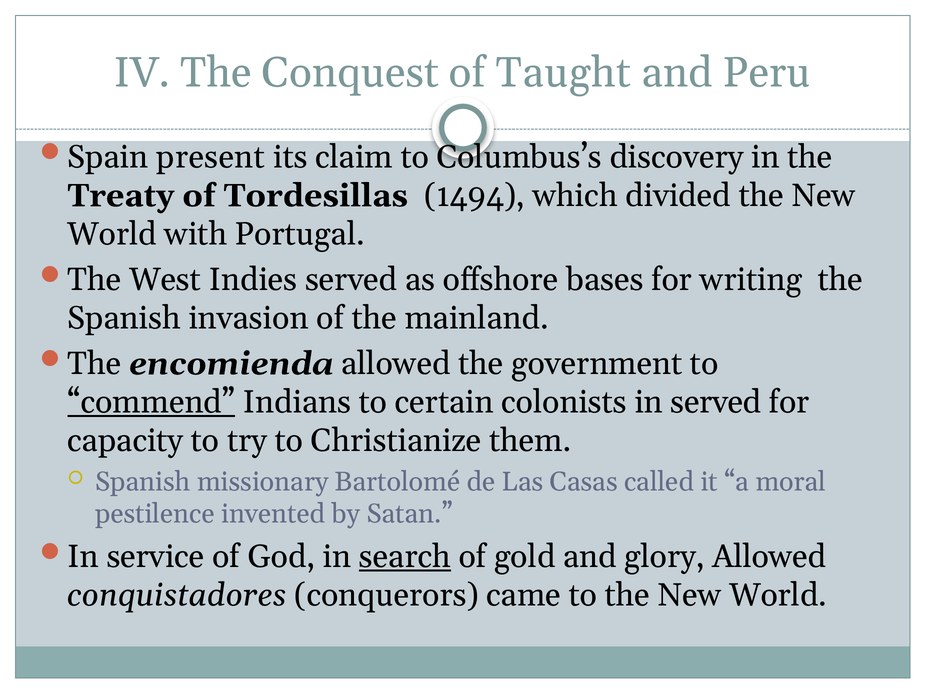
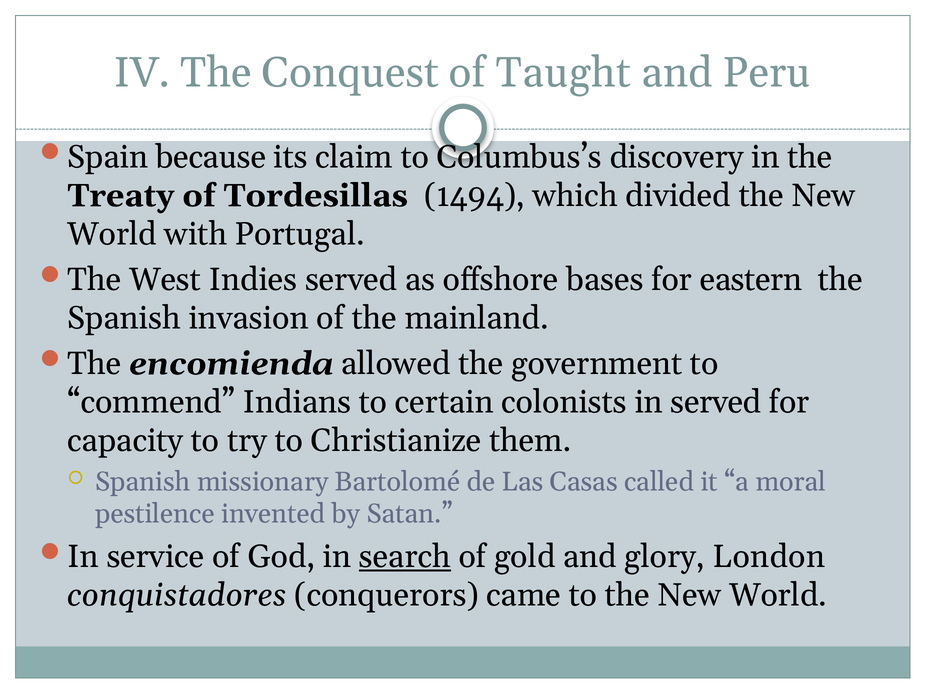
present: present -> because
writing: writing -> eastern
commend underline: present -> none
glory Allowed: Allowed -> London
